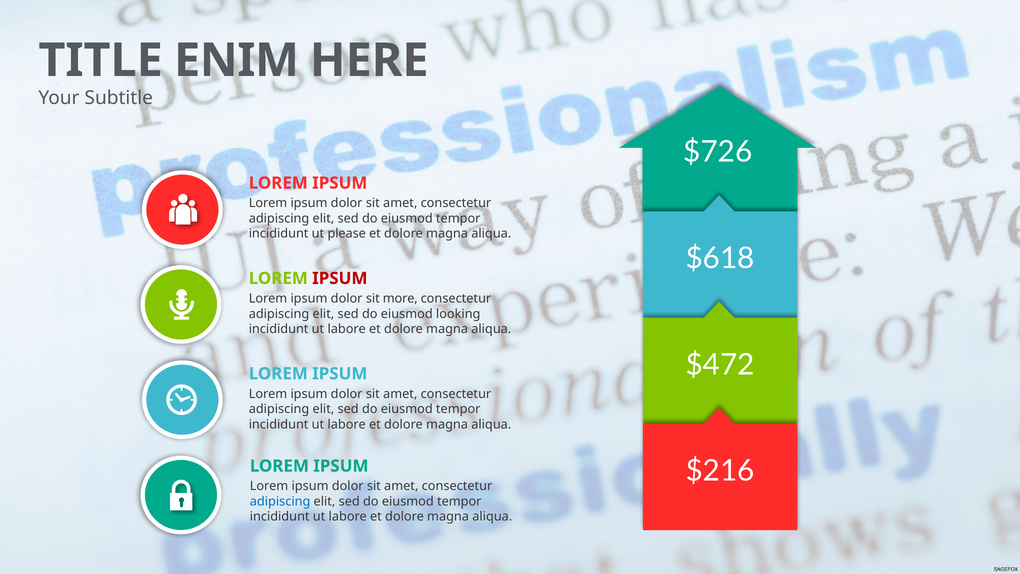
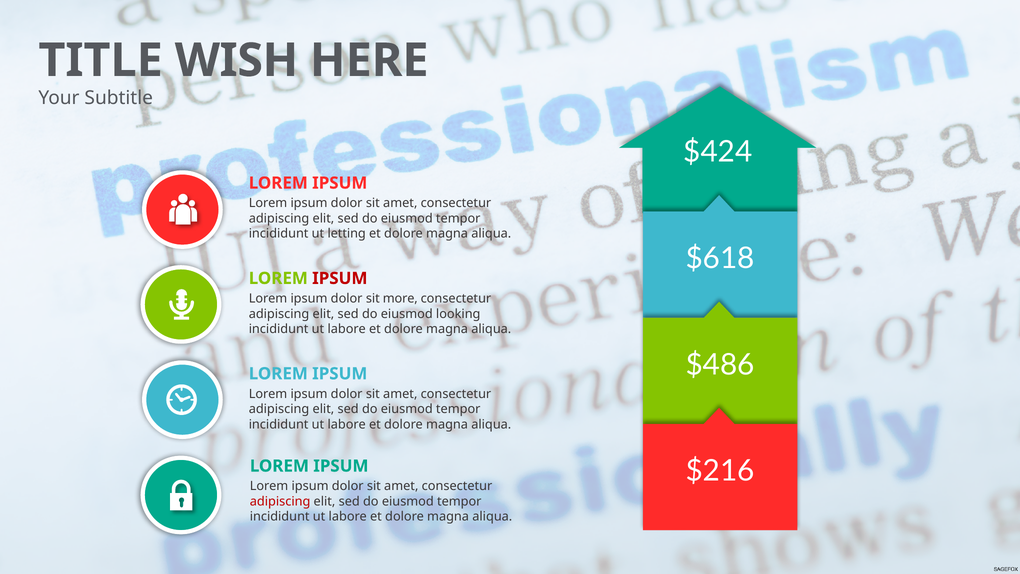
ENIM: ENIM -> WISH
$726: $726 -> $424
please: please -> letting
$472: $472 -> $486
adipiscing at (280, 501) colour: blue -> red
